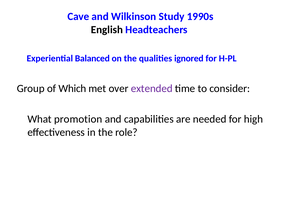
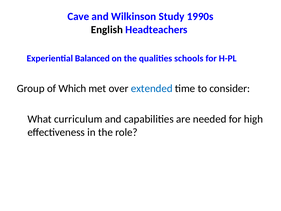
ignored: ignored -> schools
extended colour: purple -> blue
promotion: promotion -> curriculum
